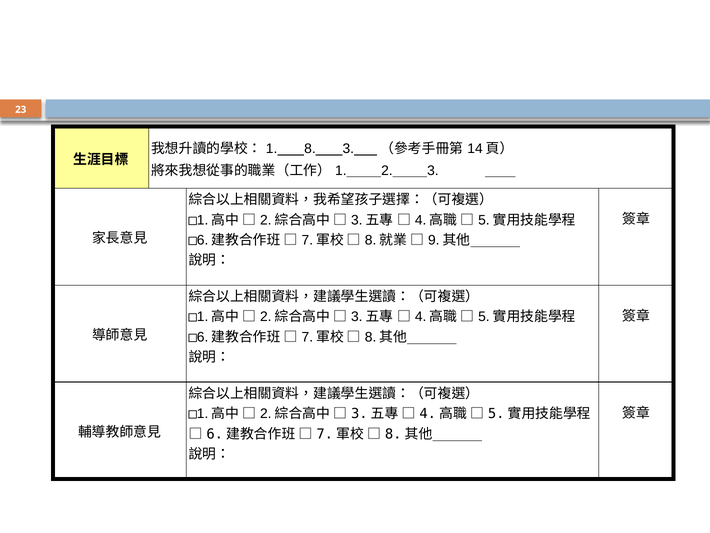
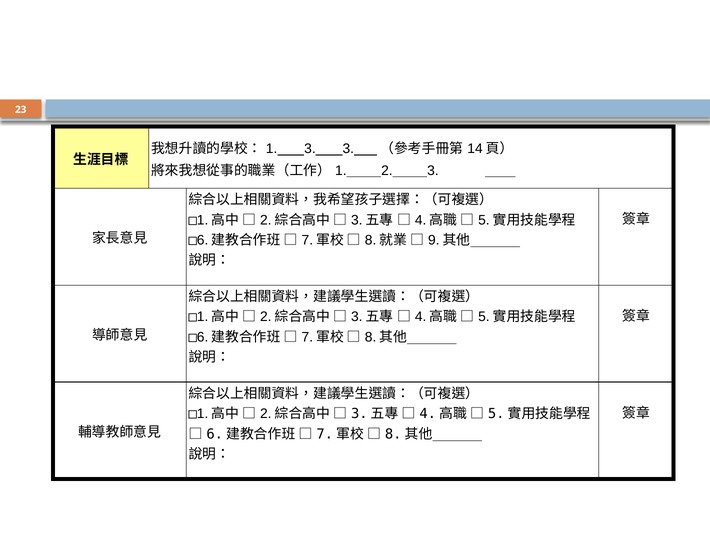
8 at (310, 149): 8 -> 3
